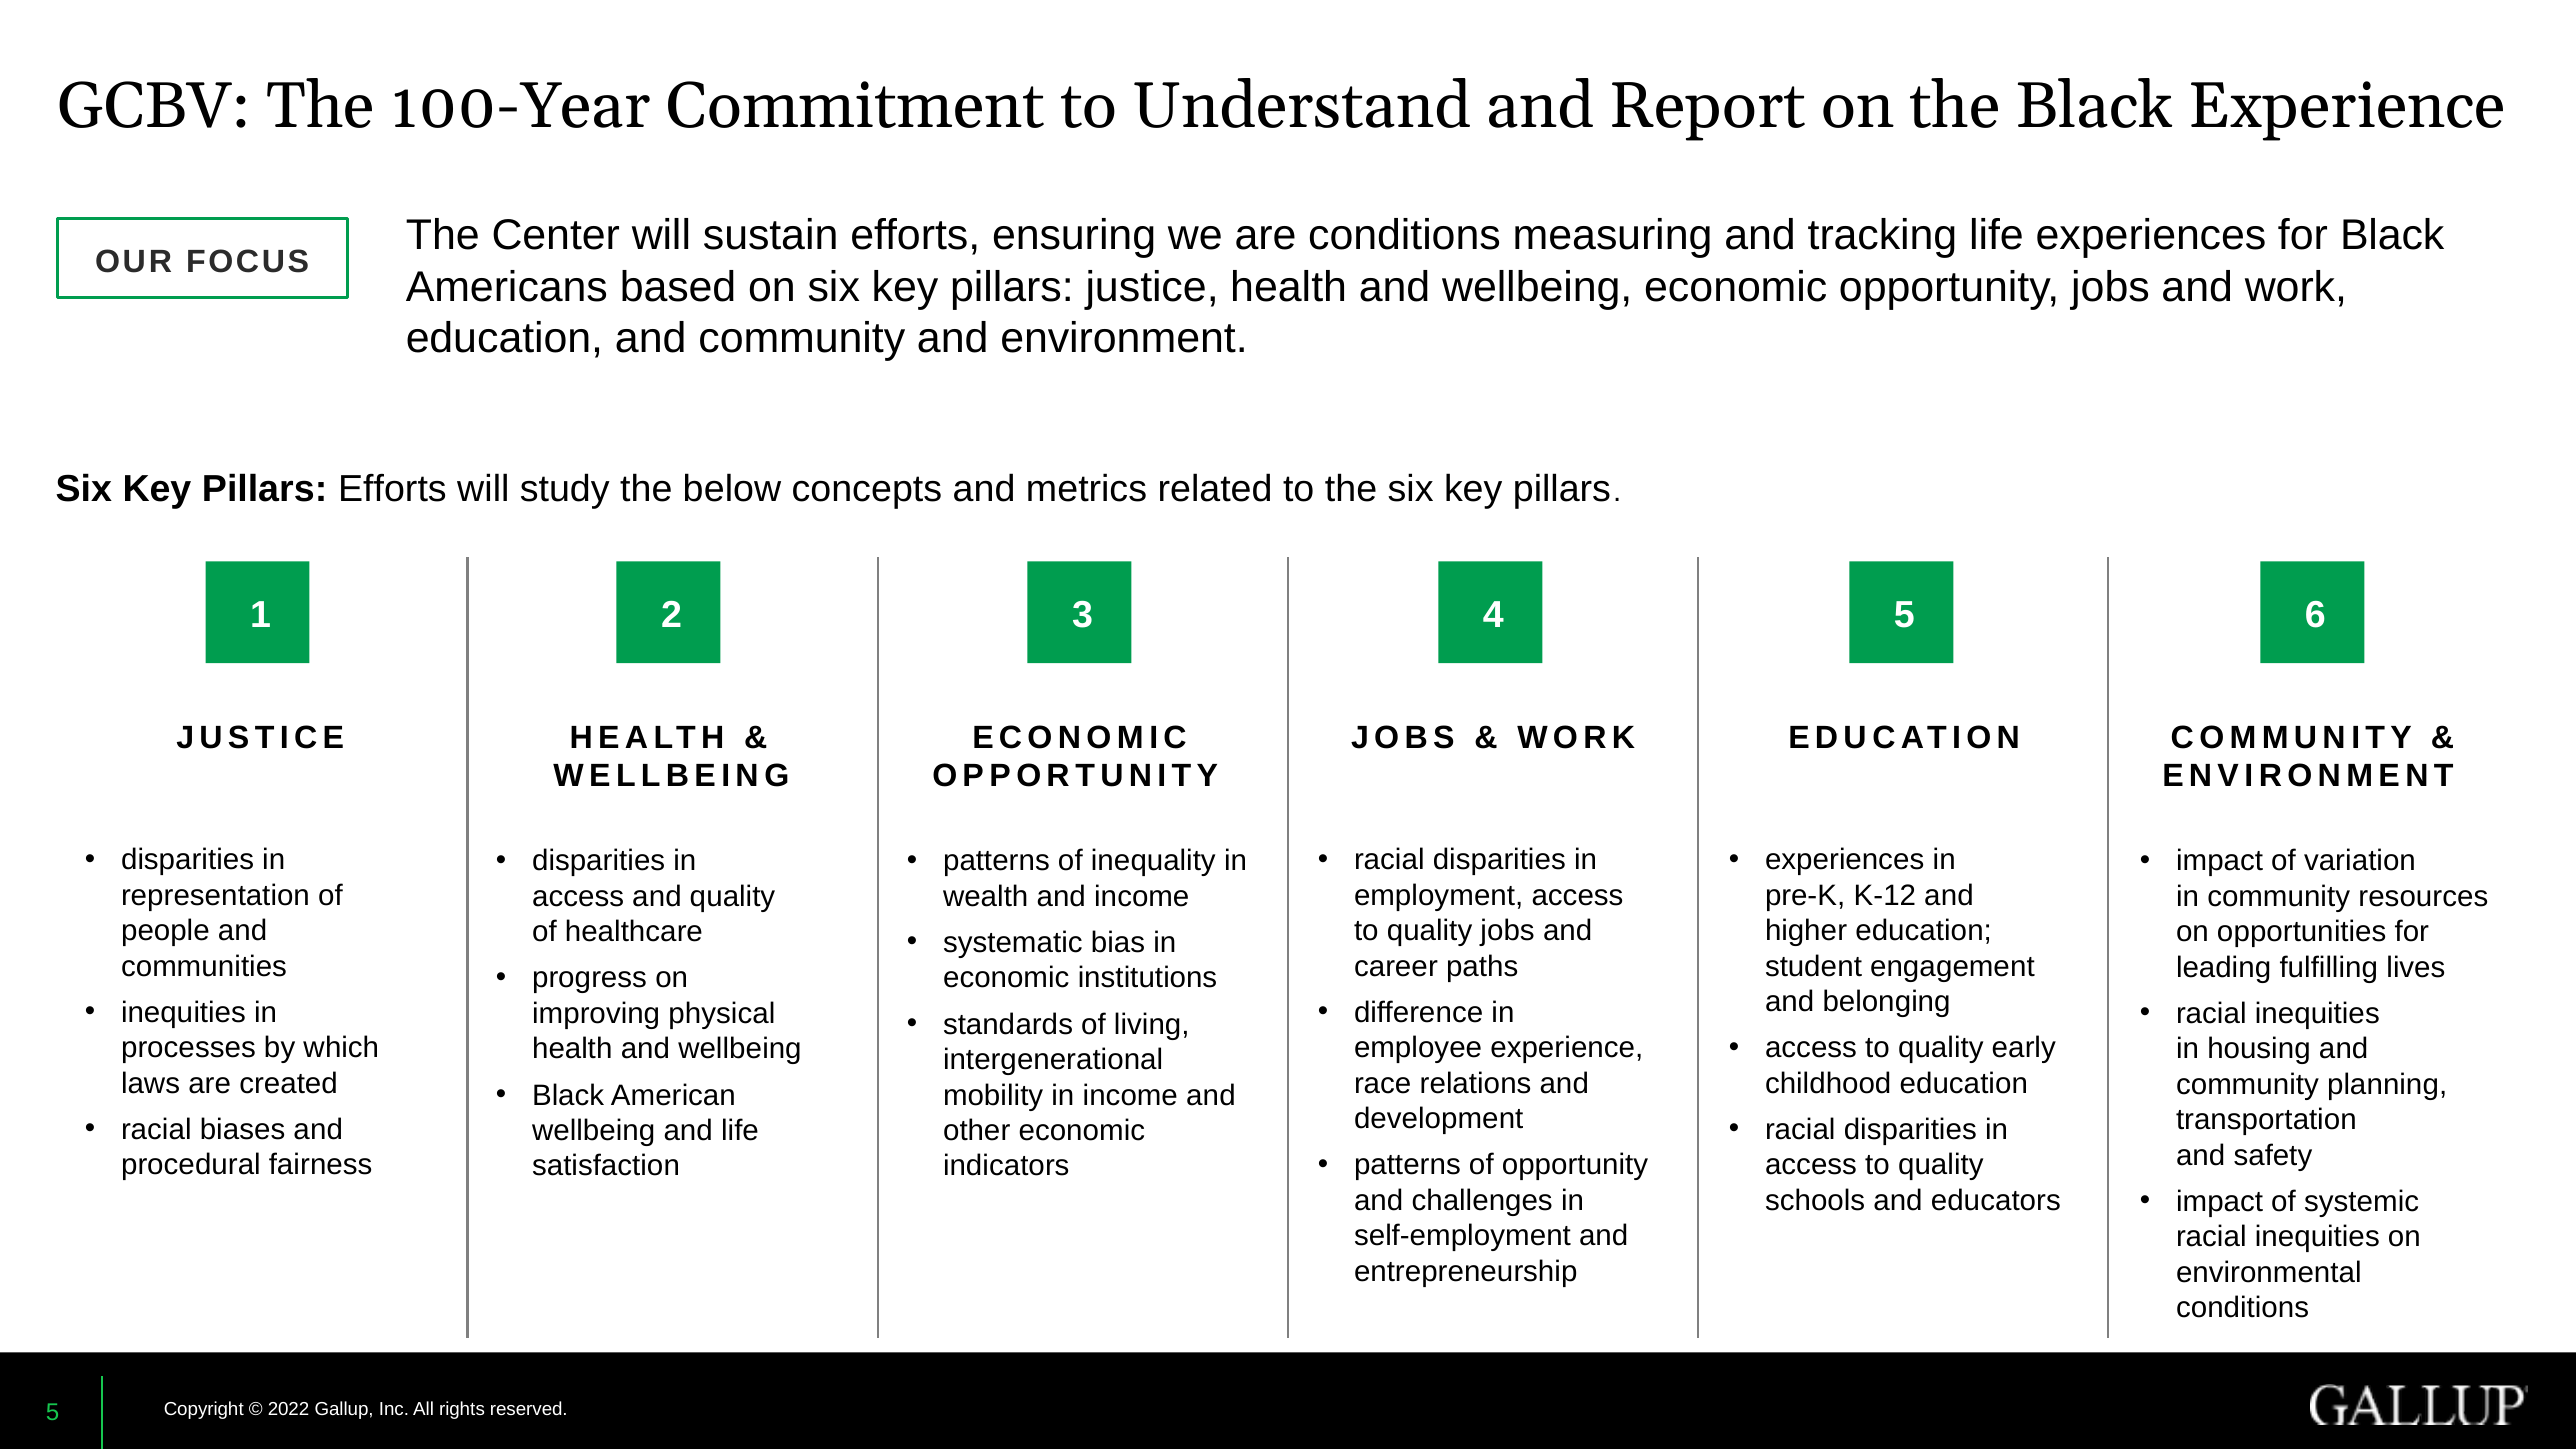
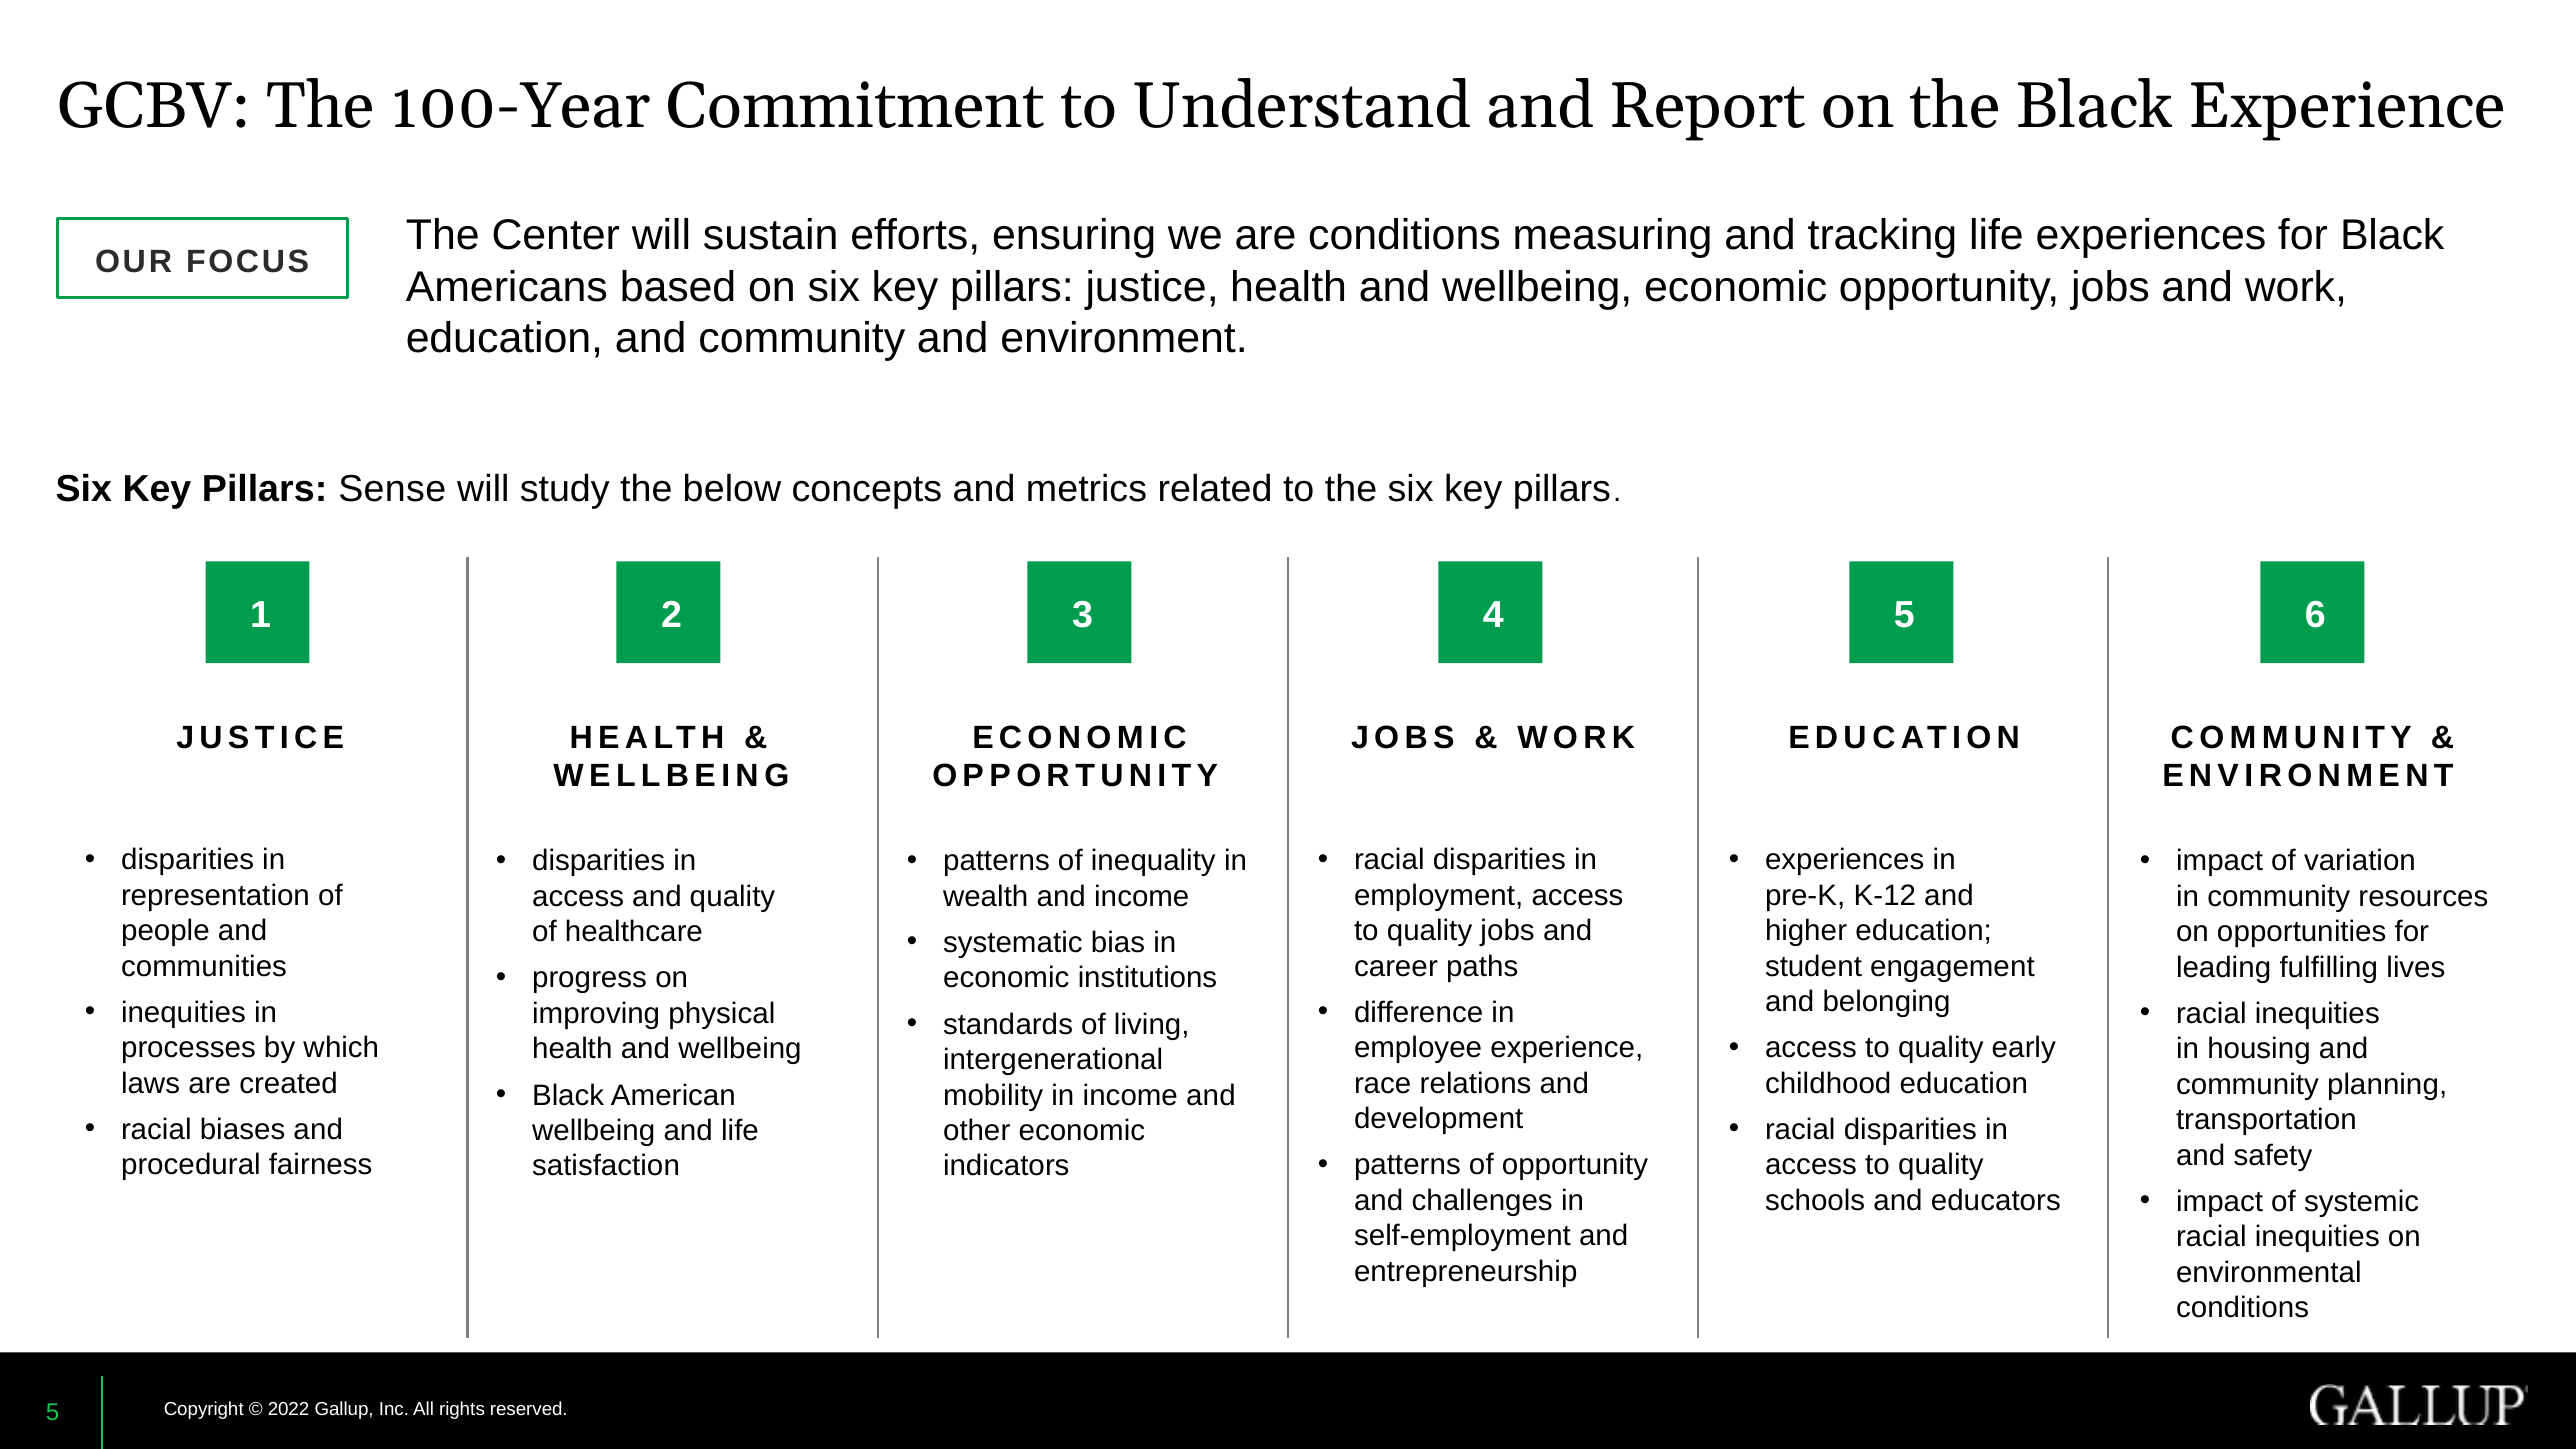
Pillars Efforts: Efforts -> Sense
